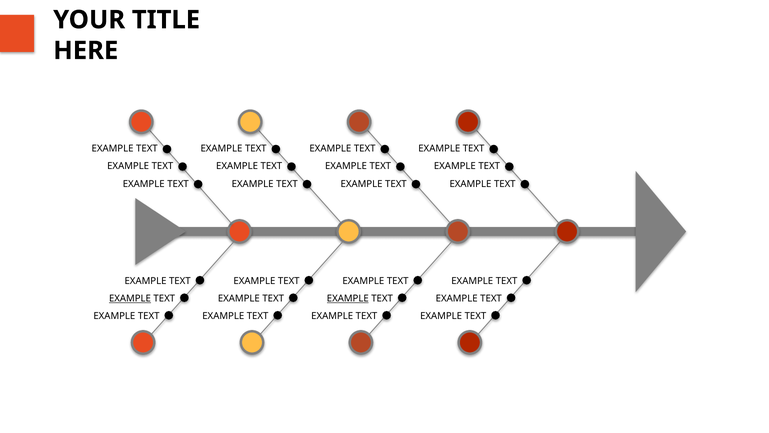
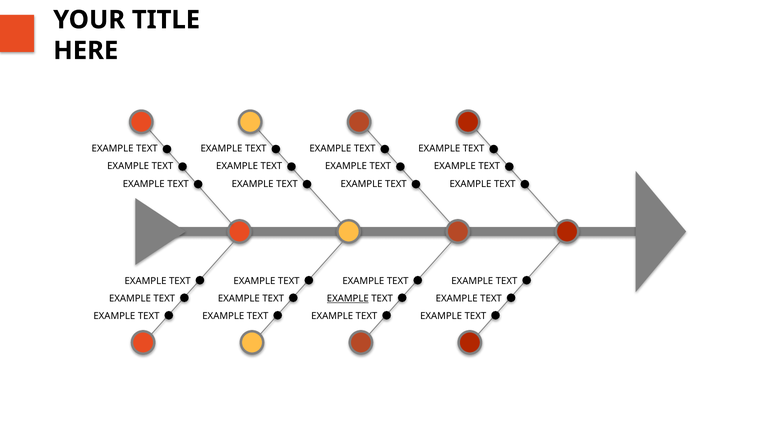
EXAMPLE at (130, 298) underline: present -> none
